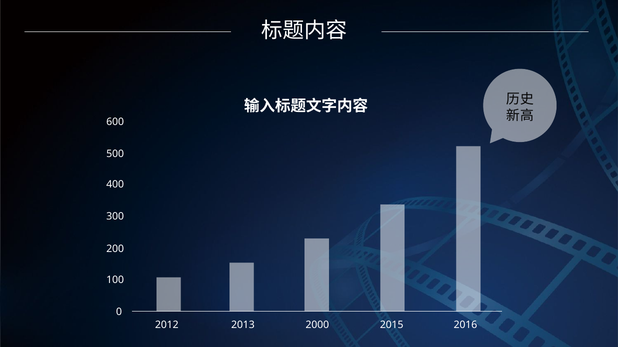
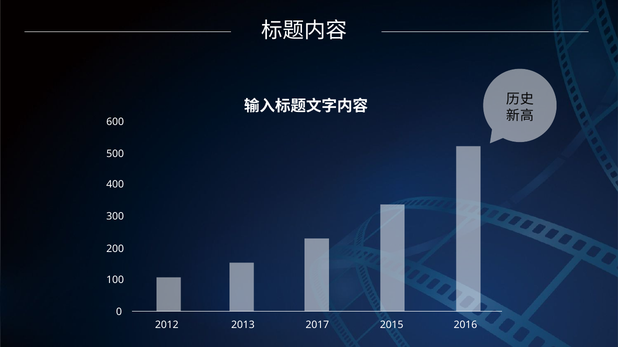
2000: 2000 -> 2017
